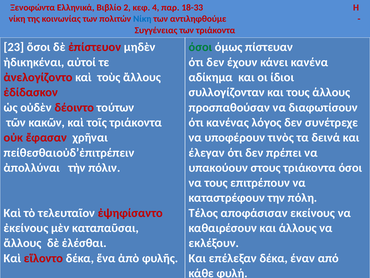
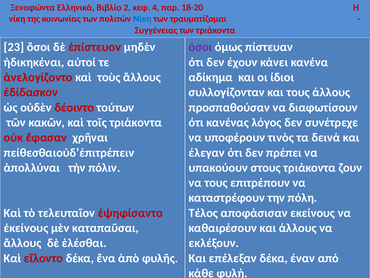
18-33: 18-33 -> 18-20
αντιληφθούμε: αντιληφθούμε -> τραυματίζομαι
όσοι at (200, 47) colour: green -> purple
τριάκοντα όσοι: όσοι -> ζουν
